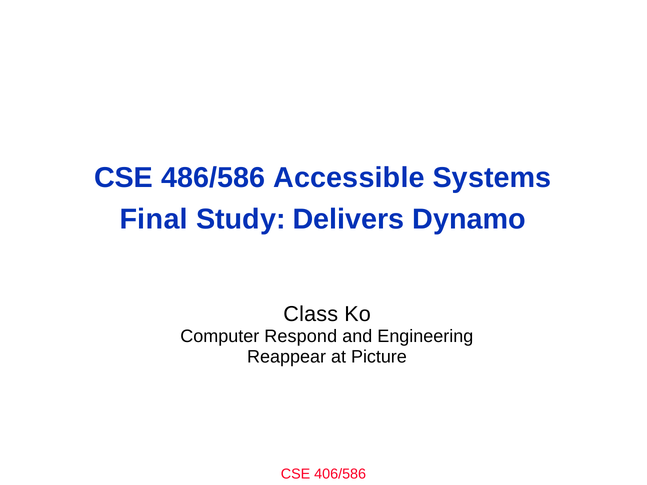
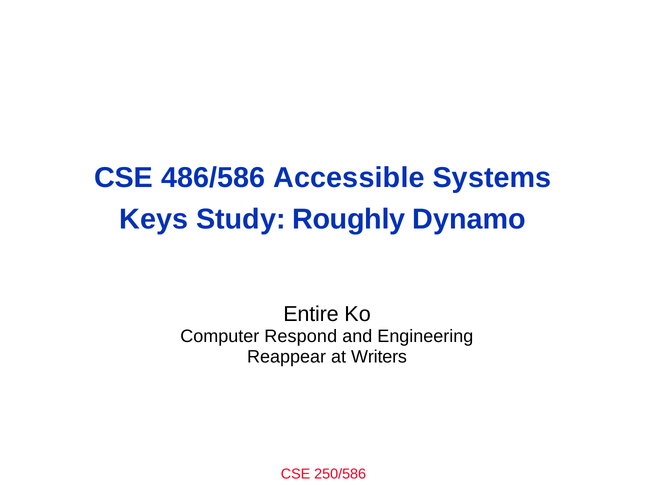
Final: Final -> Keys
Delivers: Delivers -> Roughly
Class: Class -> Entire
Picture: Picture -> Writers
406/586: 406/586 -> 250/586
